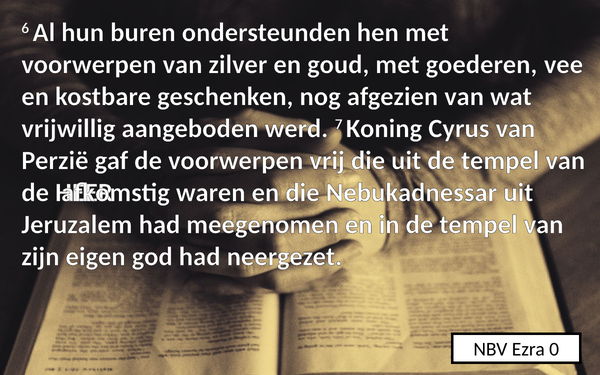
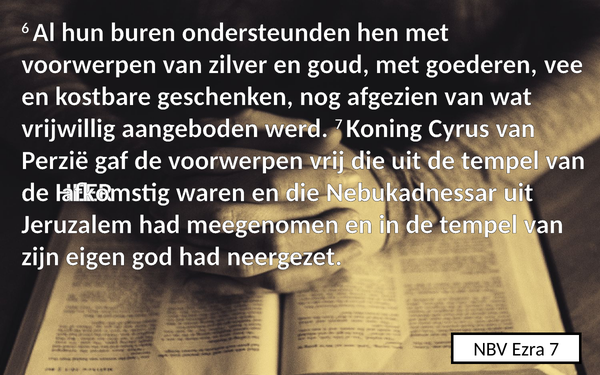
Ezra 0: 0 -> 7
